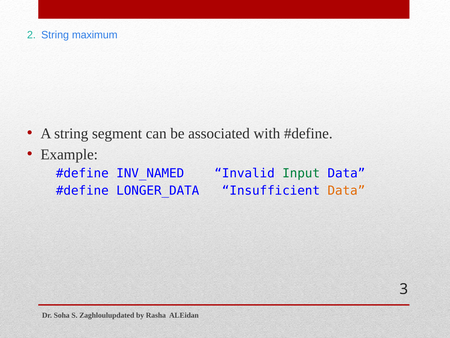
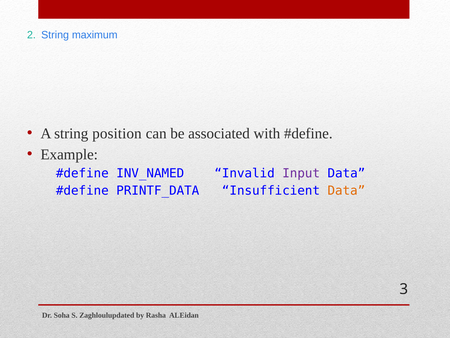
segment: segment -> position
Input colour: green -> purple
LONGER_DATA: LONGER_DATA -> PRINTF_DATA
